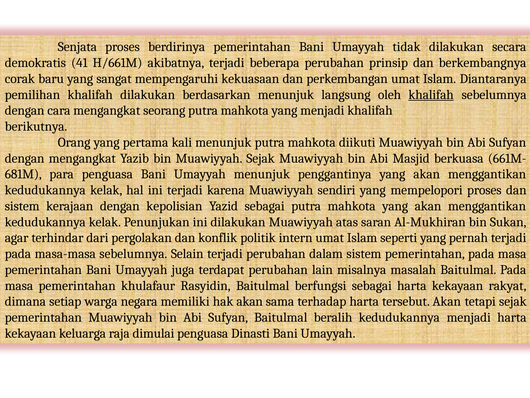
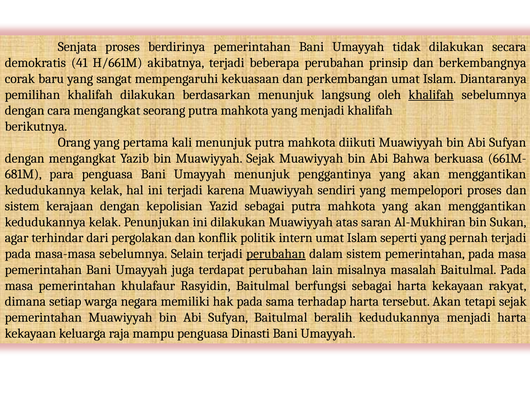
Masjid: Masjid -> Bahwa
perubahan at (276, 254) underline: none -> present
hak akan: akan -> pada
dimulai: dimulai -> mampu
